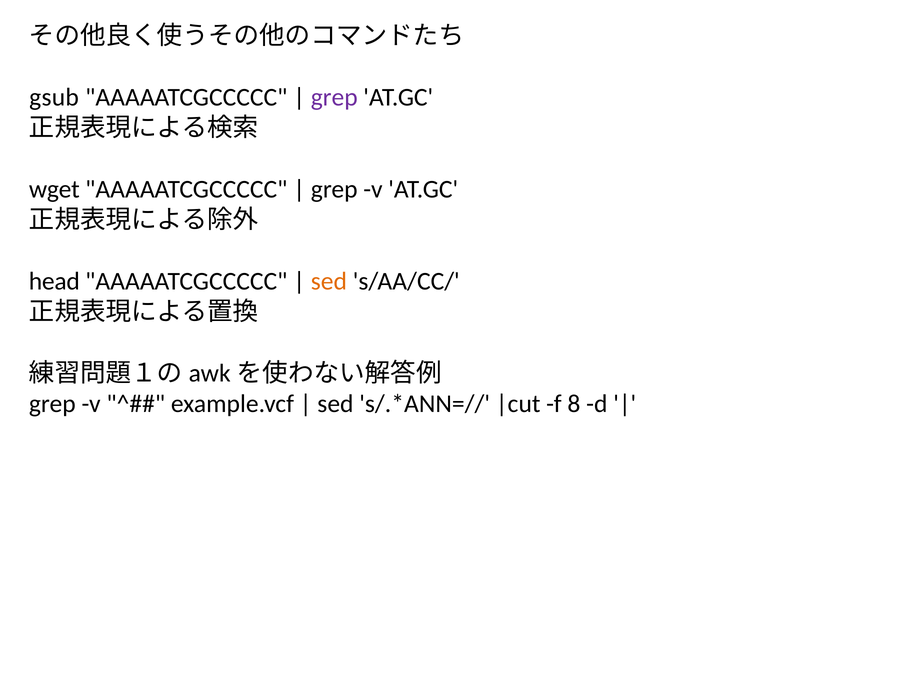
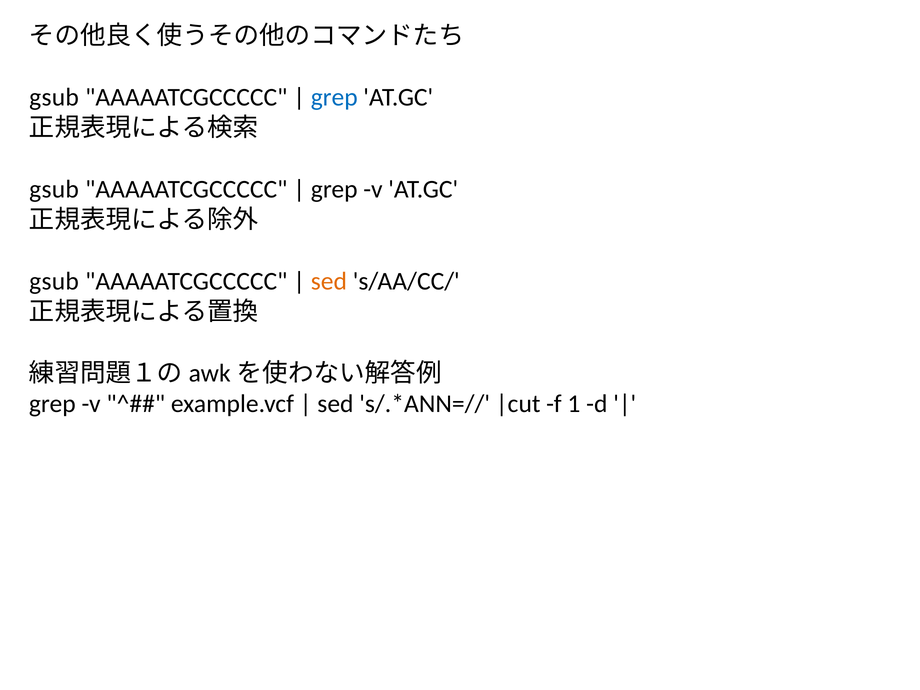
grep at (334, 97) colour: purple -> blue
wget at (54, 189): wget -> gsub
head at (54, 281): head -> gsub
8: 8 -> 1
